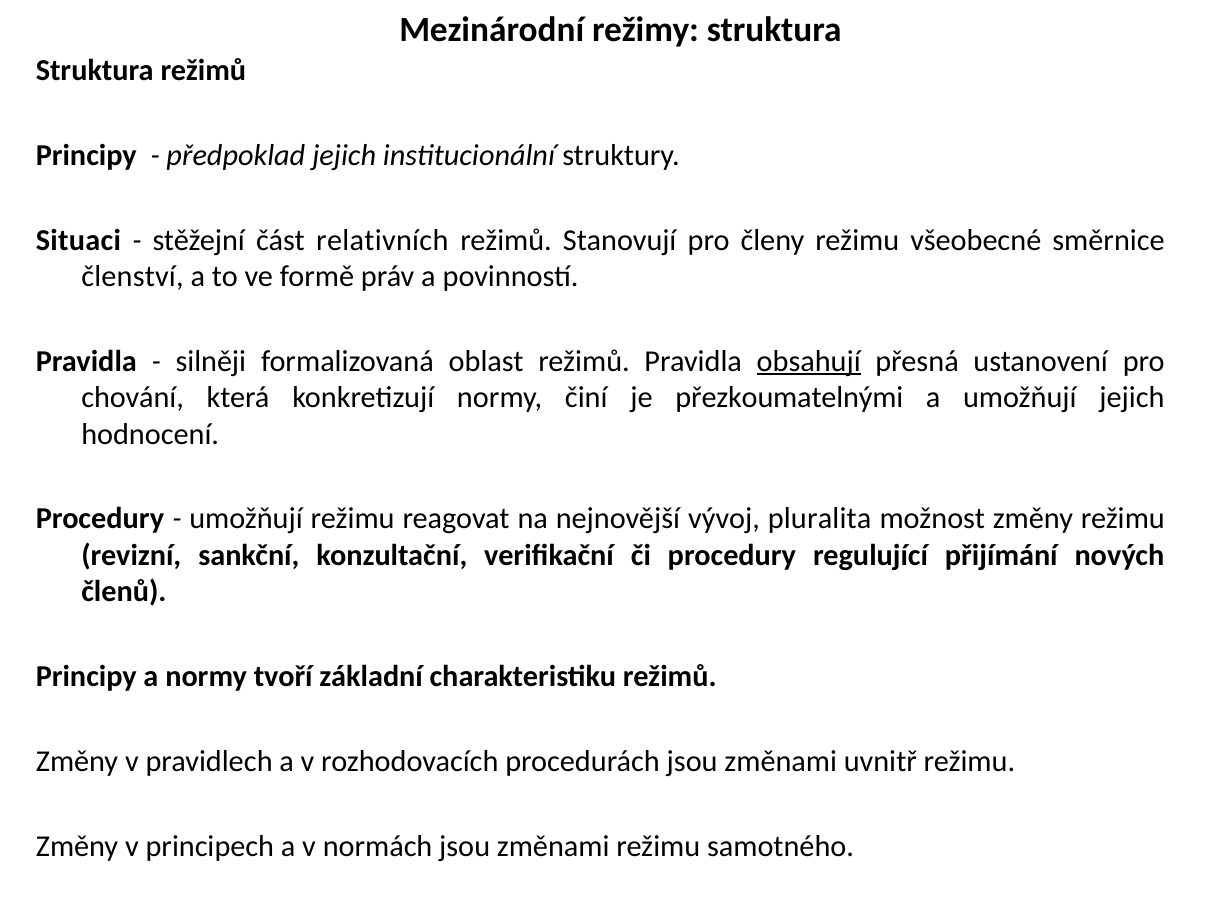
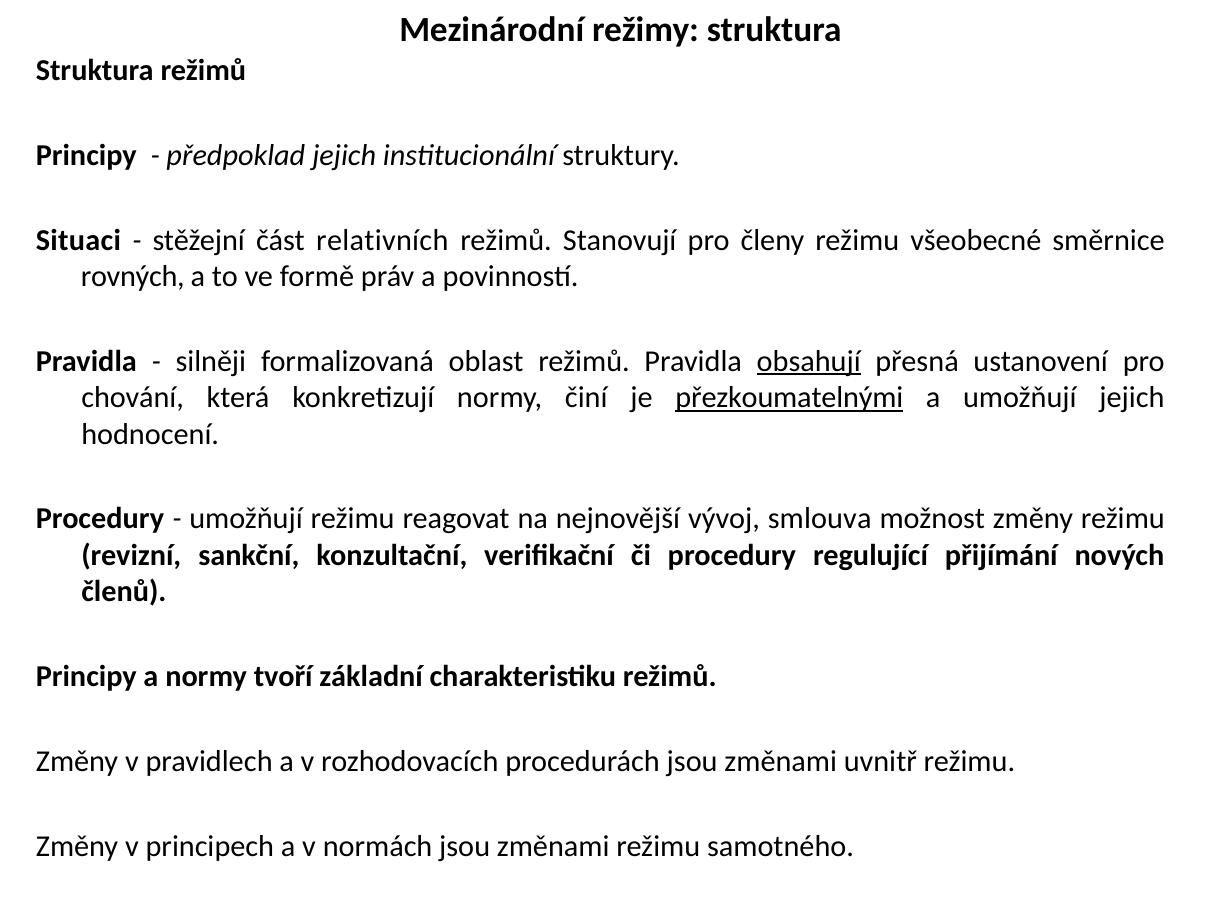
členství: členství -> rovných
přezkoumatelnými underline: none -> present
pluralita: pluralita -> smlouva
